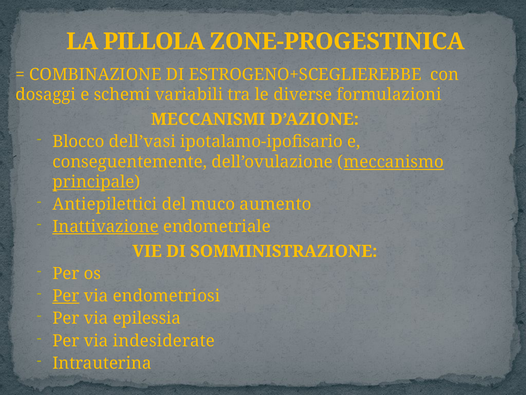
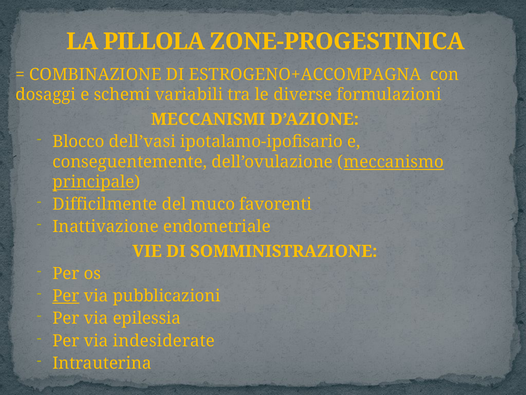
ESTROGENO+SCEGLIEREBBE: ESTROGENO+SCEGLIEREBBE -> ESTROGENO+ACCOMPAGNA
Antiepilettici: Antiepilettici -> Difficilmente
aumento: aumento -> favorenti
Inattivazione underline: present -> none
endometriosi: endometriosi -> pubblicazioni
